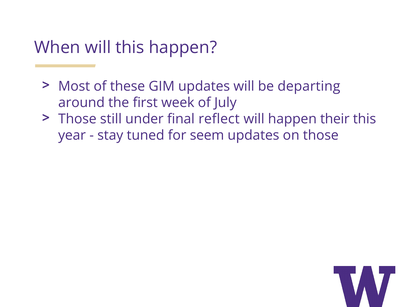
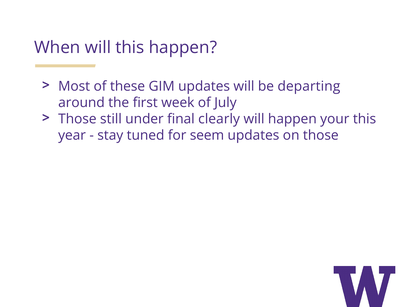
reflect: reflect -> clearly
their: their -> your
